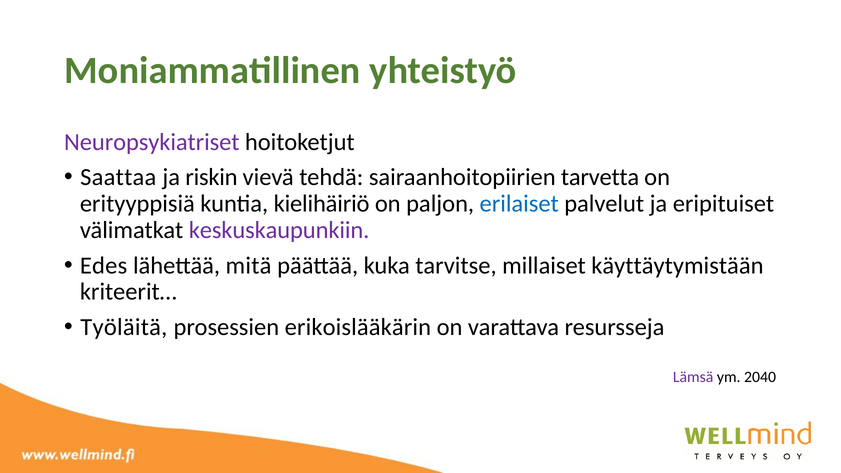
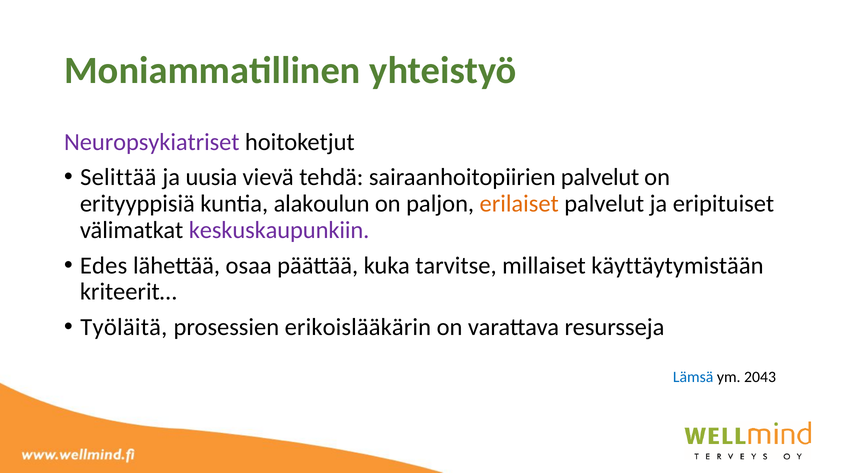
Saattaa: Saattaa -> Selittää
riskin: riskin -> uusia
sairaanhoitopiirien tarvetta: tarvetta -> palvelut
kielihäiriö: kielihäiriö -> alakoulun
erilaiset colour: blue -> orange
mitä: mitä -> osaa
Lämsä colour: purple -> blue
2040: 2040 -> 2043
